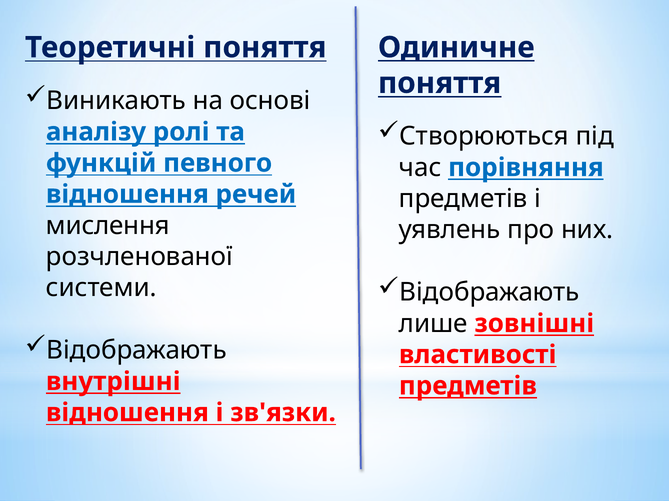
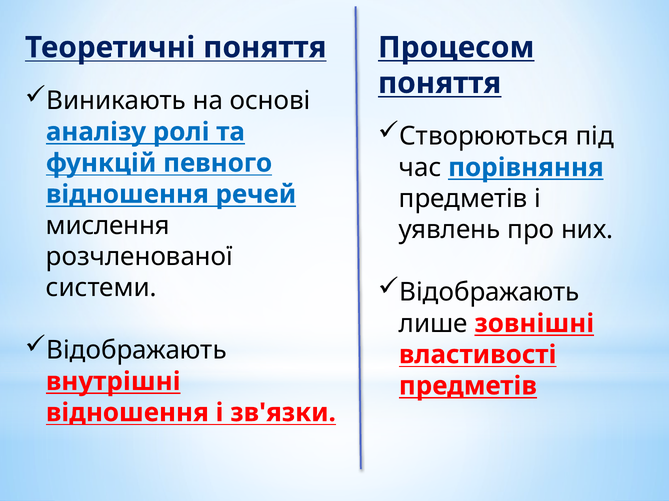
Одиничне: Одиничне -> Процесом
